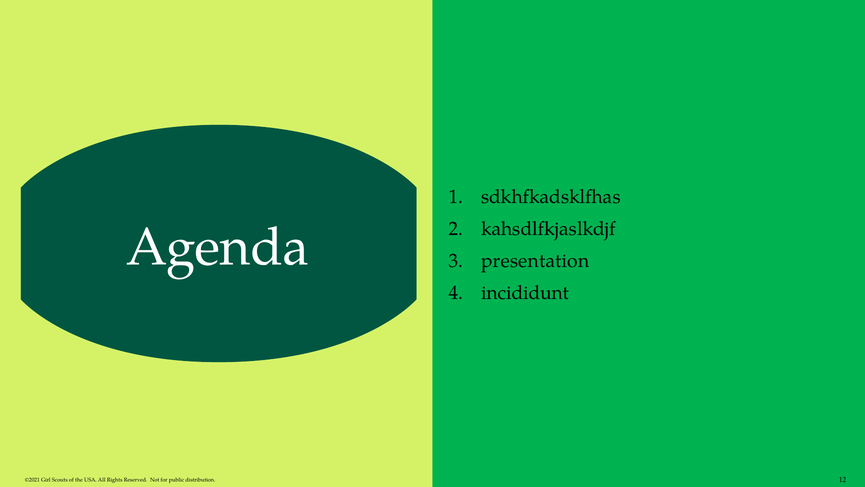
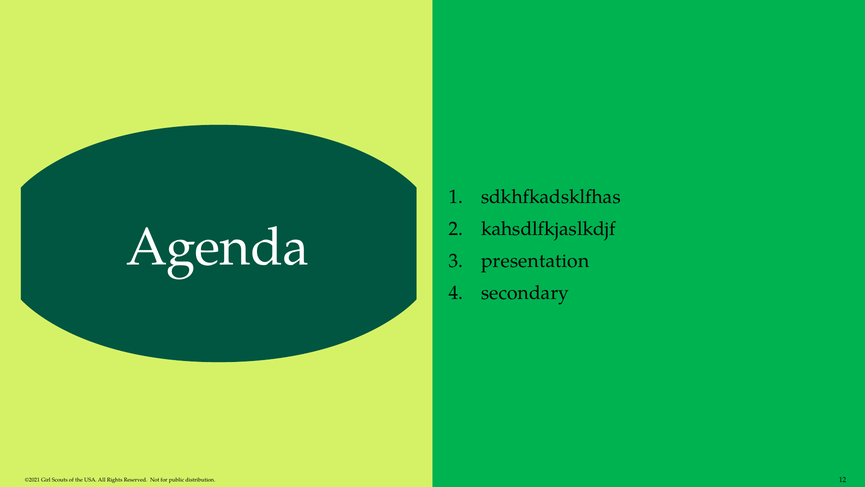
incididunt: incididunt -> secondary
